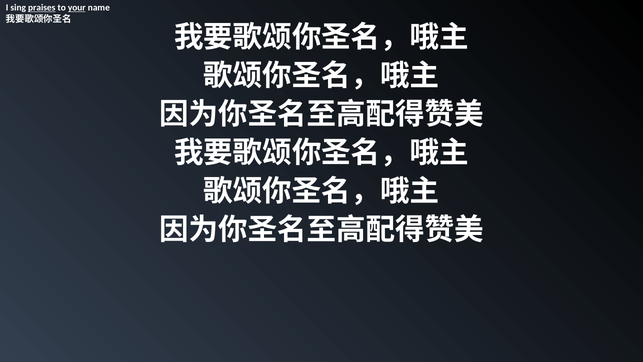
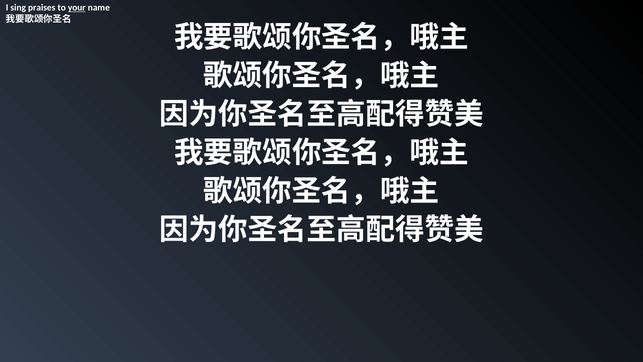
praises underline: present -> none
